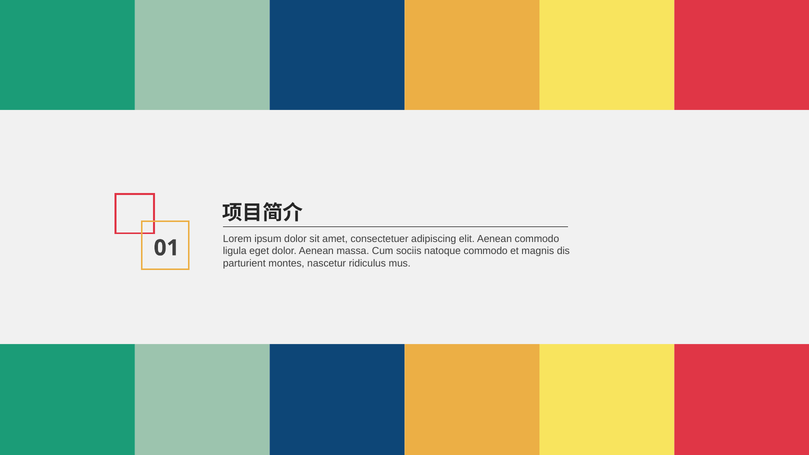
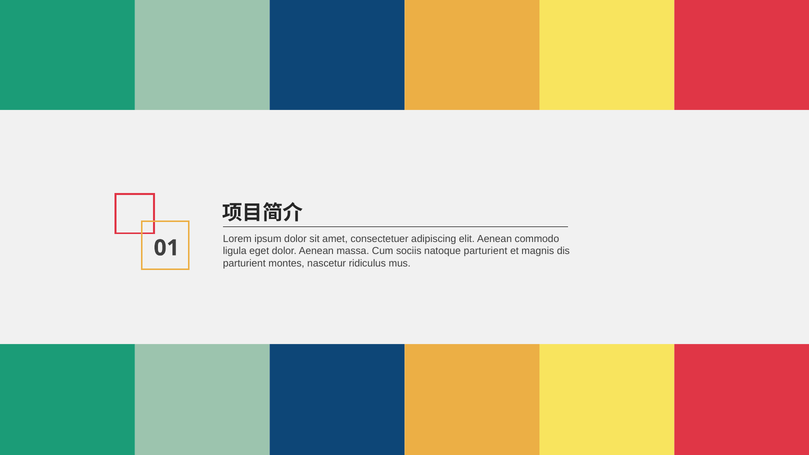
natoque commodo: commodo -> parturient
